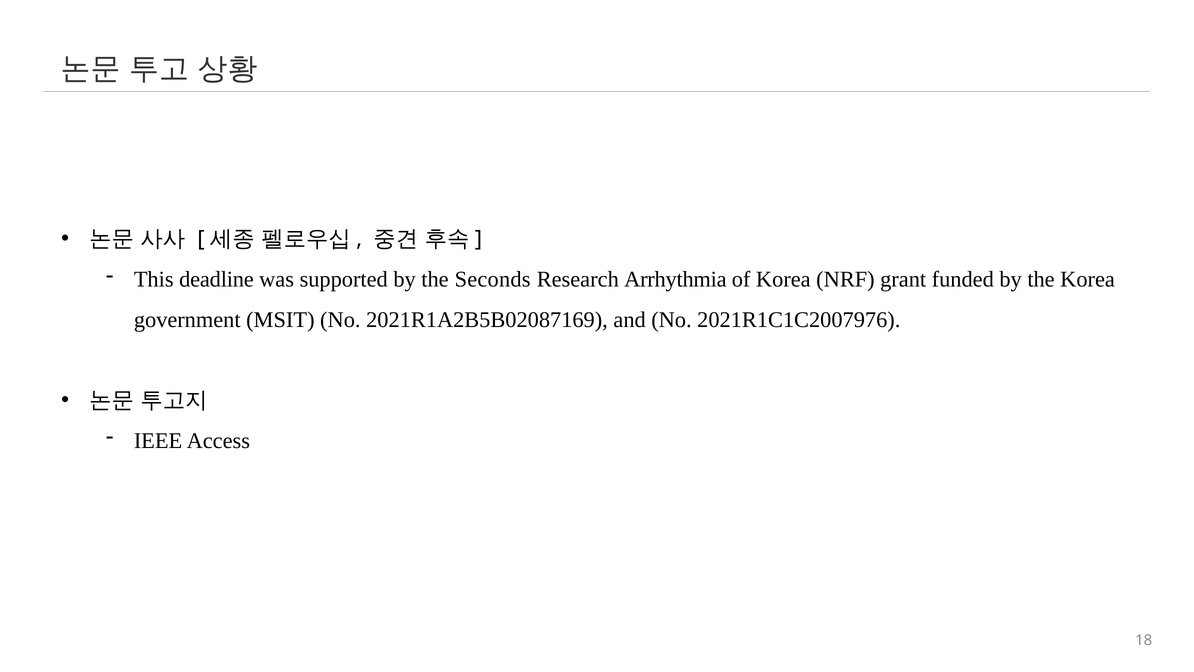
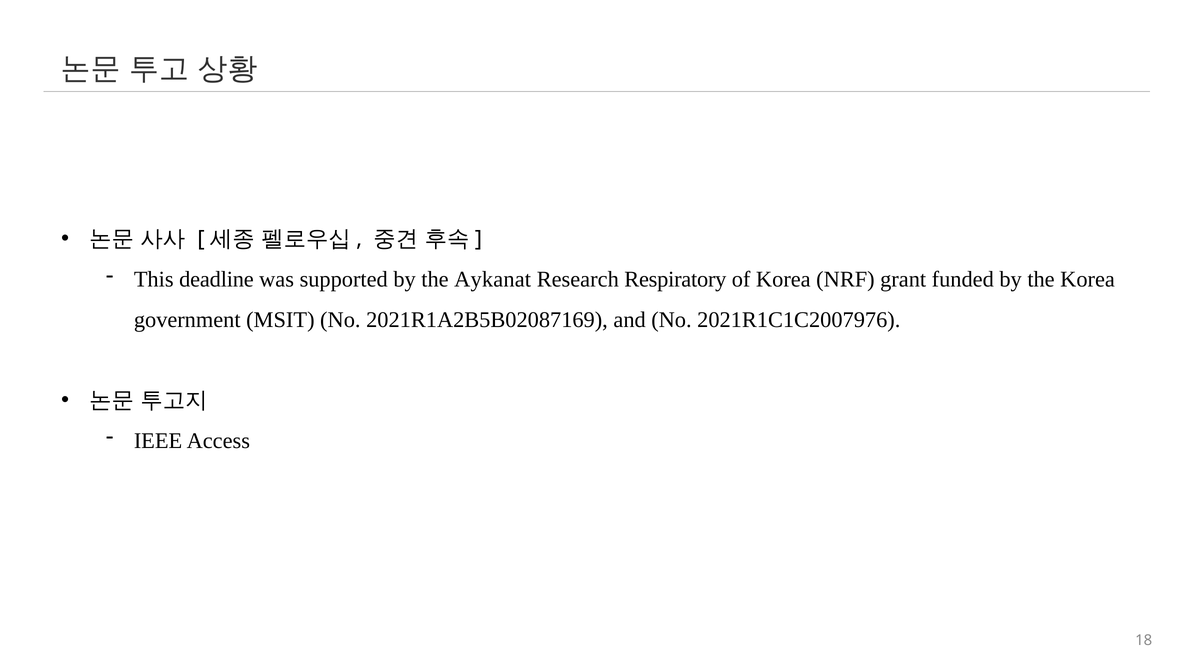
Seconds: Seconds -> Aykanat
Arrhythmia: Arrhythmia -> Respiratory
